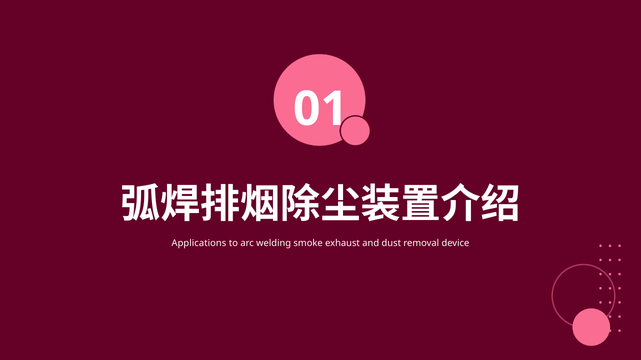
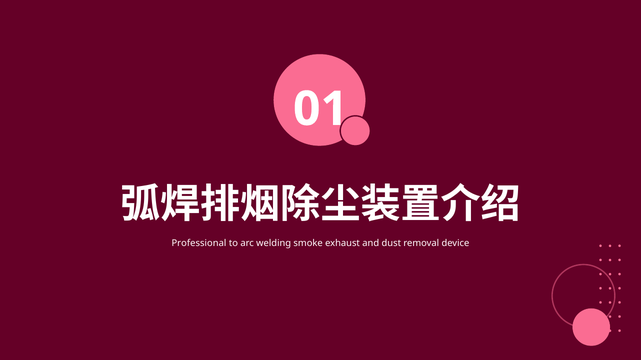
Applications: Applications -> Professional
